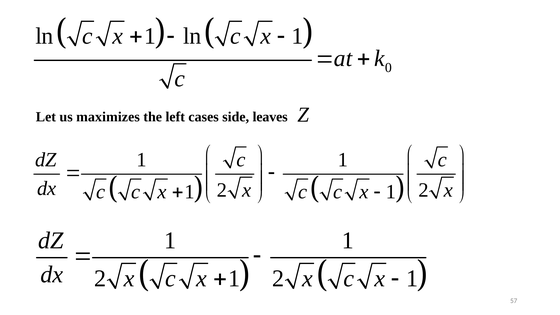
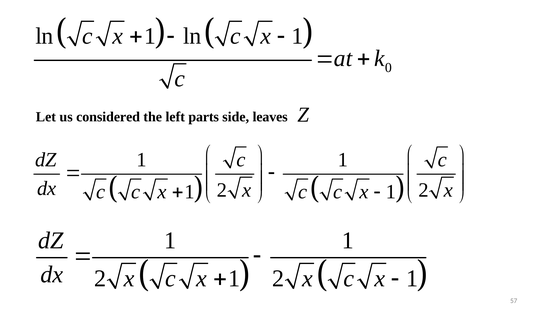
maximizes: maximizes -> considered
cases: cases -> parts
